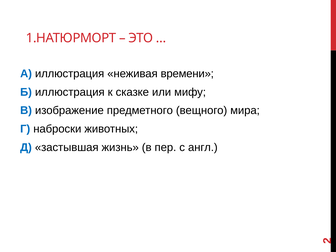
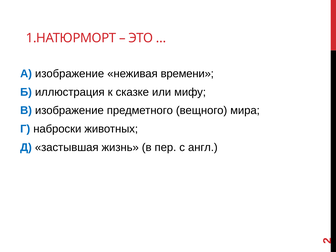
А иллюстрация: иллюстрация -> изображение
